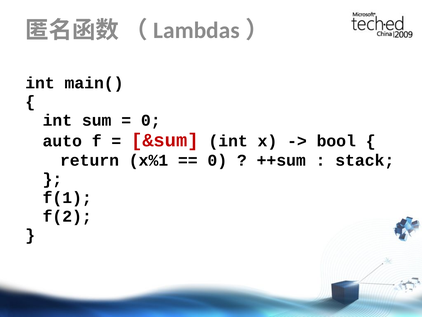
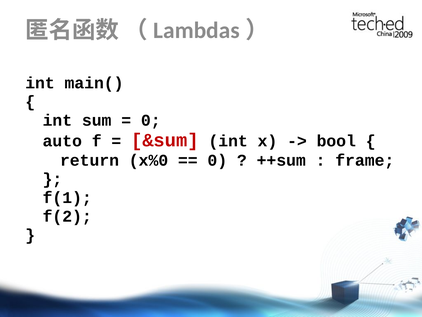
x%1: x%1 -> x%0
stack: stack -> frame
